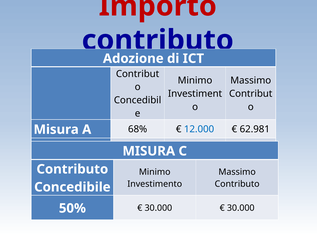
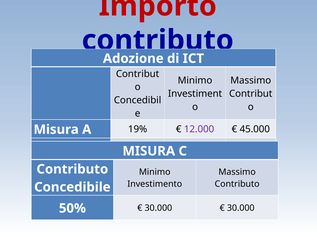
68%: 68% -> 19%
12.000 colour: blue -> purple
62.981: 62.981 -> 45.000
